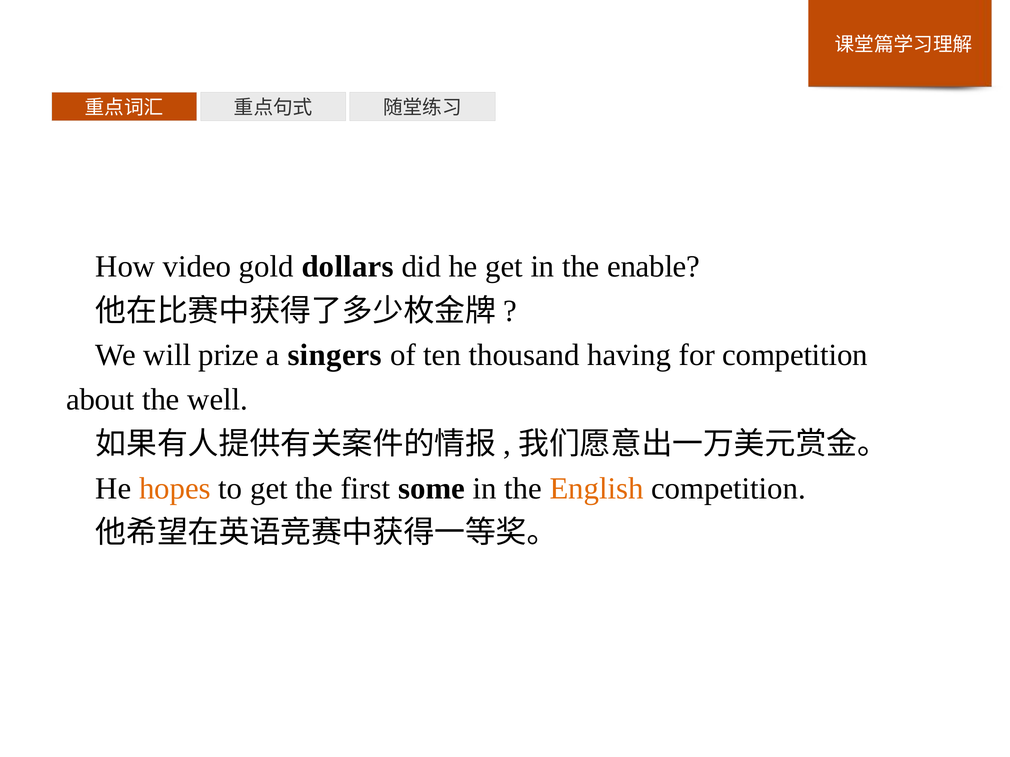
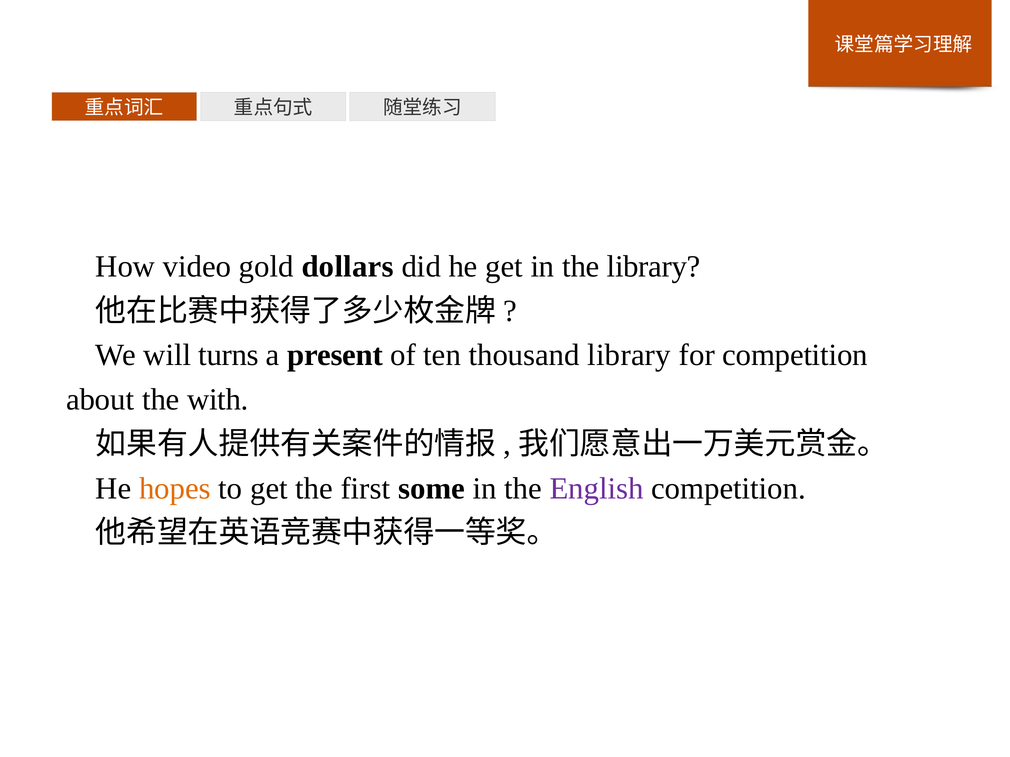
the enable: enable -> library
prize: prize -> turns
singers: singers -> present
thousand having: having -> library
well: well -> with
English colour: orange -> purple
